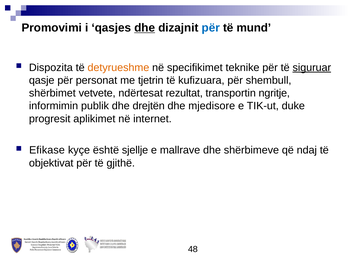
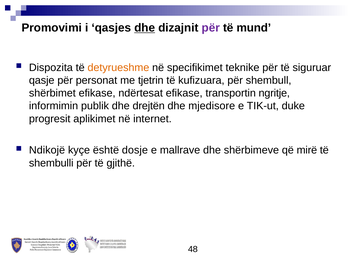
për at (211, 28) colour: blue -> purple
siguruar underline: present -> none
shërbimet vetvete: vetvete -> efikase
ndërtesat rezultat: rezultat -> efikase
Efikase: Efikase -> Ndikojë
sjellje: sjellje -> dosje
ndaj: ndaj -> mirë
objektivat: objektivat -> shembulli
